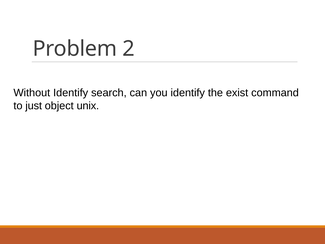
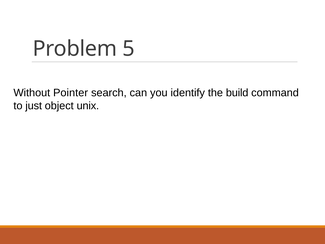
2: 2 -> 5
Without Identify: Identify -> Pointer
exist: exist -> build
